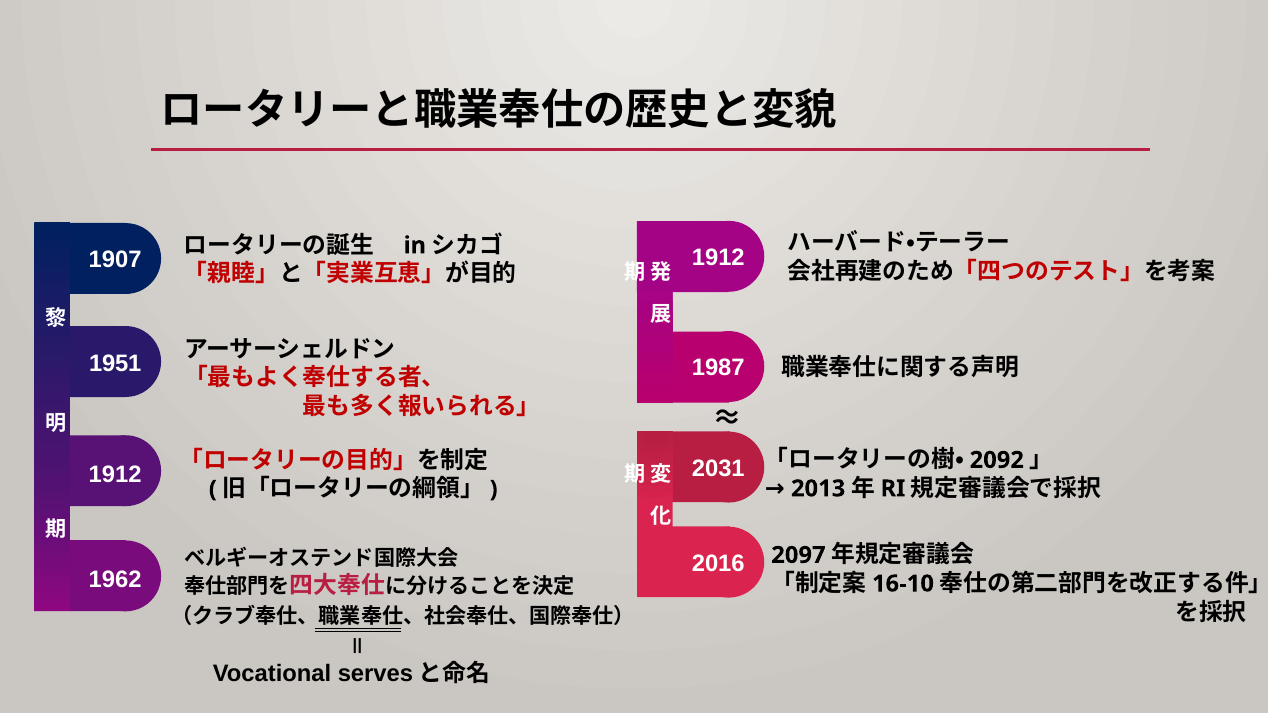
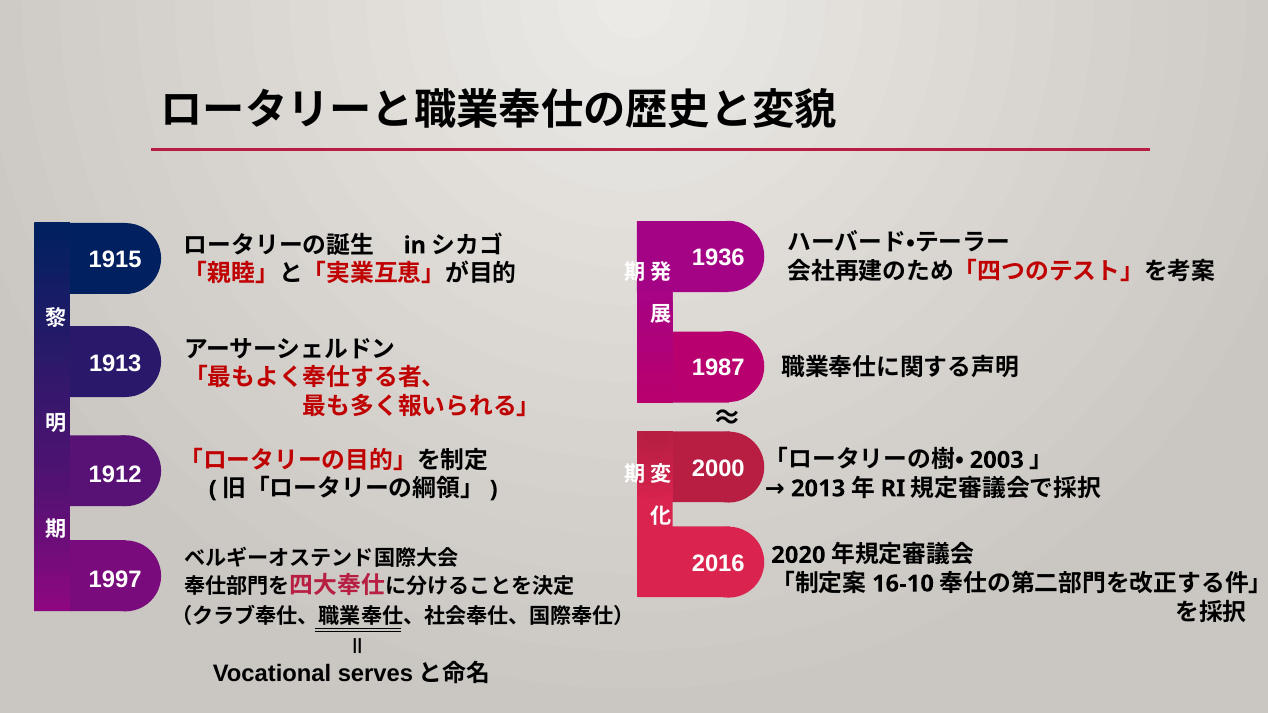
1912 at (718, 258): 1912 -> 1936
1907: 1907 -> 1915
1951: 1951 -> 1913
2031: 2031 -> 2000
2092: 2092 -> 2003
2097: 2097 -> 2020
1962: 1962 -> 1997
